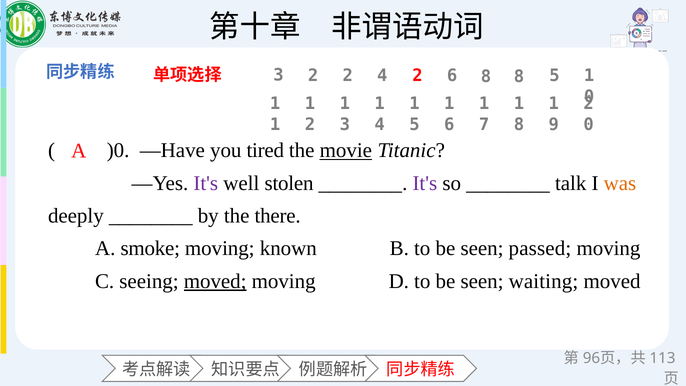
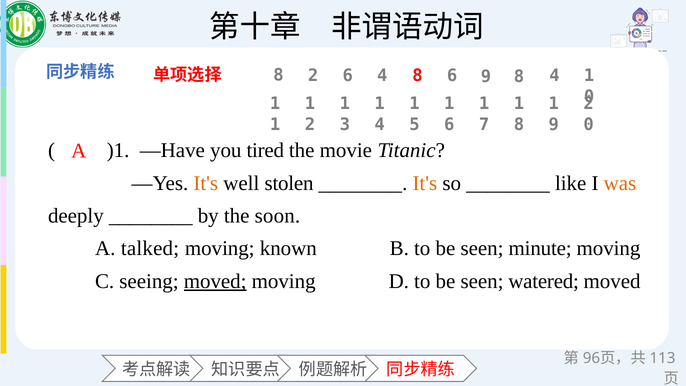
3 at (279, 75): 3 -> 8
2 2: 2 -> 6
4 2: 2 -> 8
6 8: 8 -> 9
8 5: 5 -> 4
)0: )0 -> )1
movie underline: present -> none
It's at (206, 183) colour: purple -> orange
It's at (425, 183) colour: purple -> orange
talk: talk -> like
there: there -> soon
smoke: smoke -> talked
passed: passed -> minute
waiting: waiting -> watered
